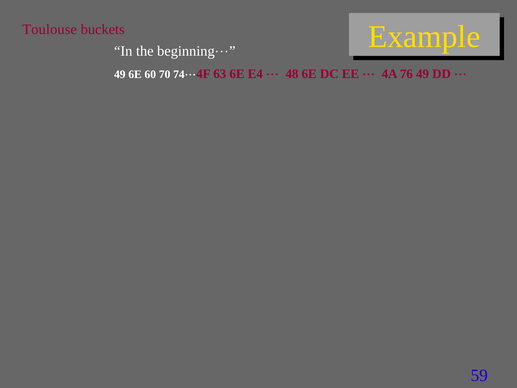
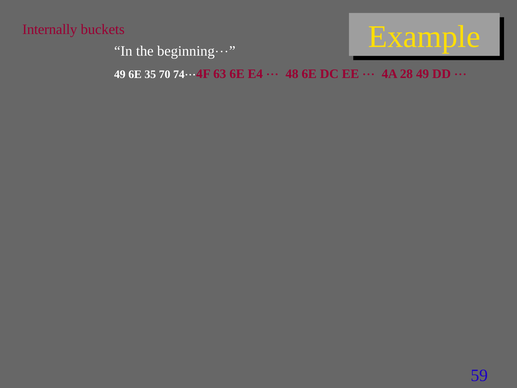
Toulouse: Toulouse -> Internally
60: 60 -> 35
76: 76 -> 28
